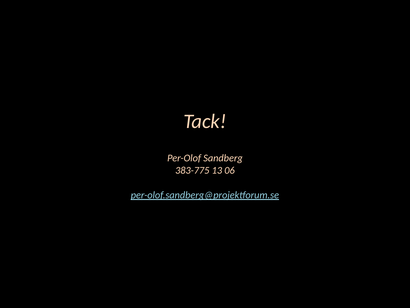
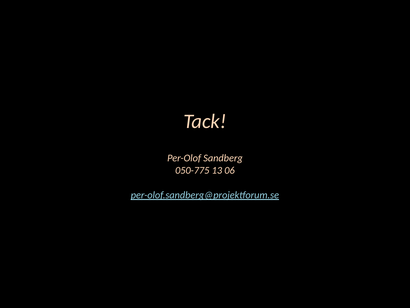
383-775: 383-775 -> 050-775
